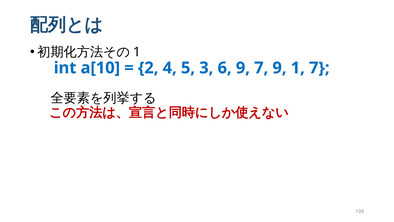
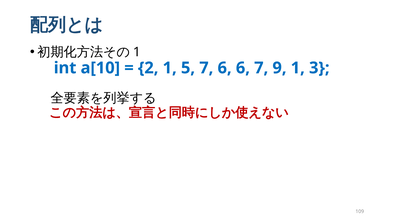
2 4: 4 -> 1
5 3: 3 -> 7
6 9: 9 -> 6
1 7: 7 -> 3
